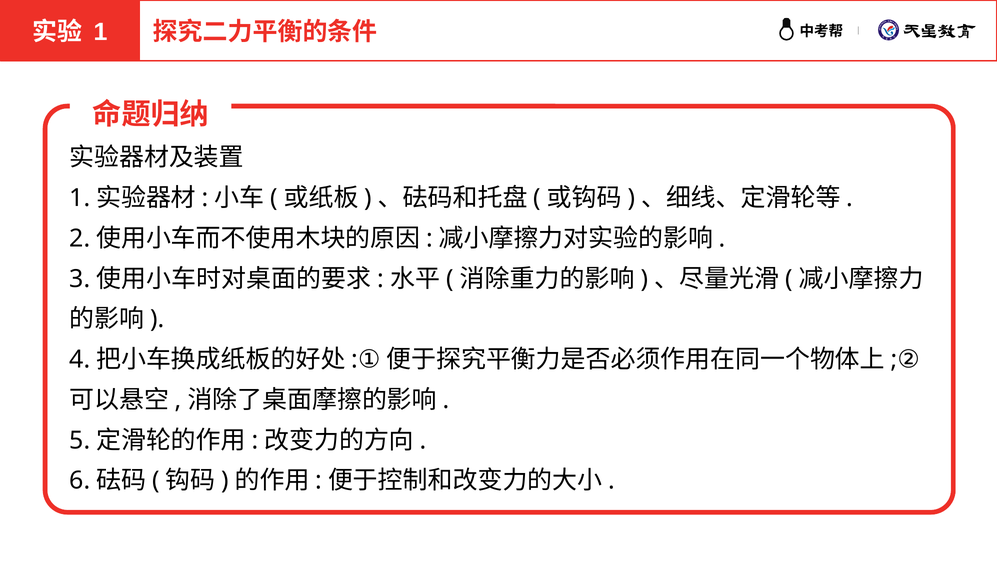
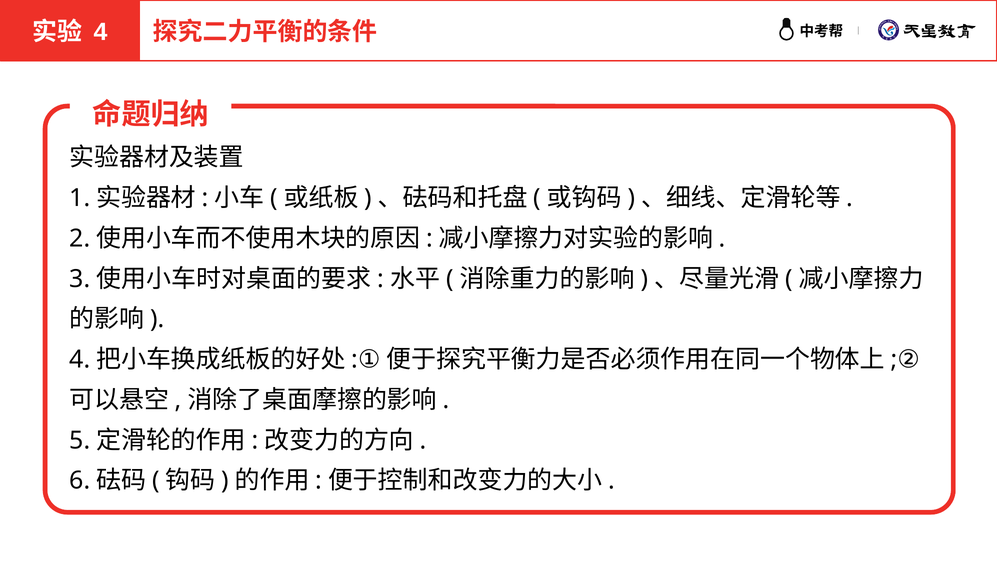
1 at (101, 32): 1 -> 4
